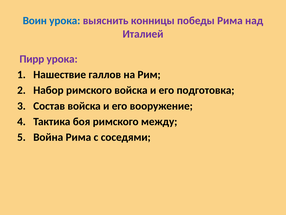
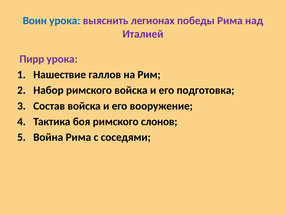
конницы: конницы -> легионах
между: между -> слонов
